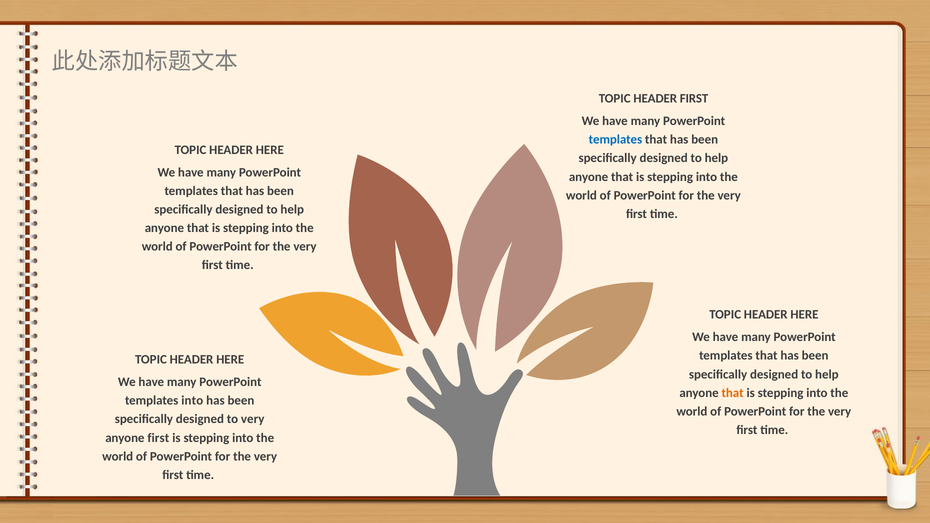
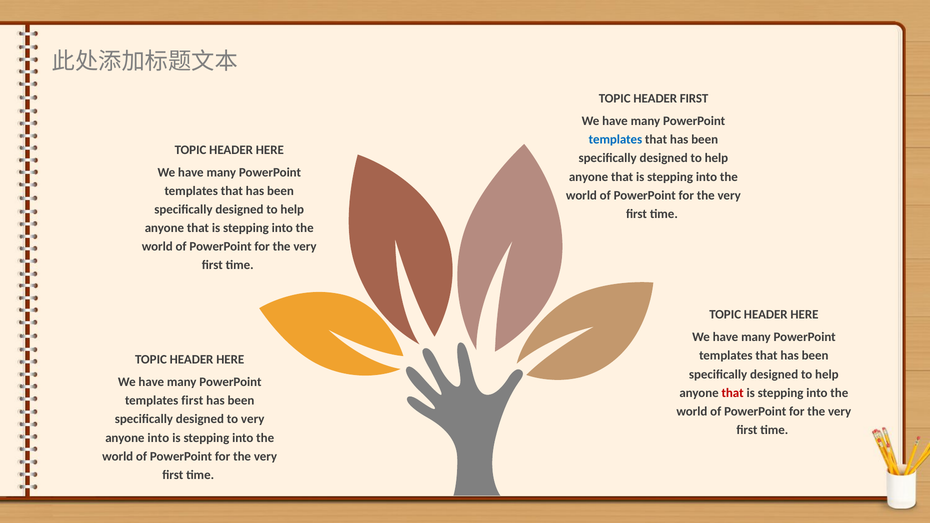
that at (733, 393) colour: orange -> red
templates into: into -> first
anyone first: first -> into
